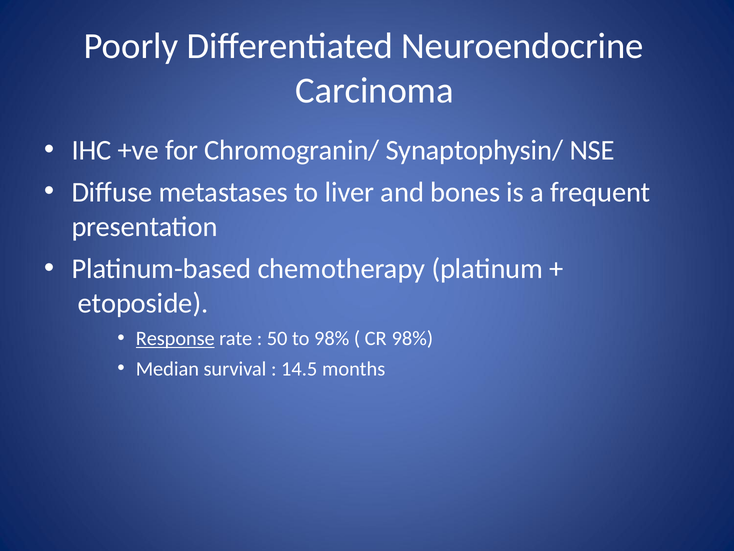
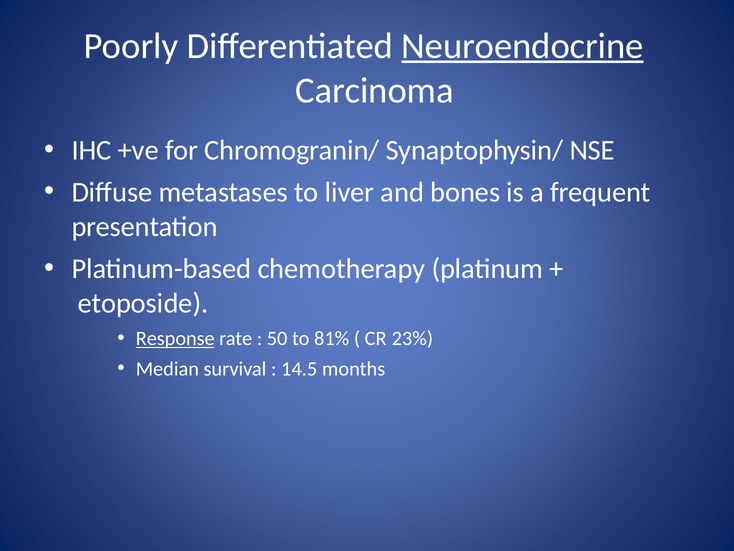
Neuroendocrine underline: none -> present
to 98%: 98% -> 81%
CR 98%: 98% -> 23%
